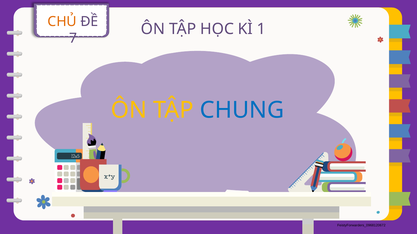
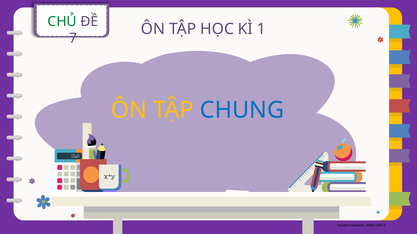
CHỦ colour: orange -> green
